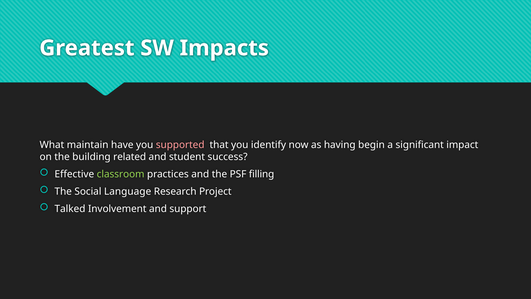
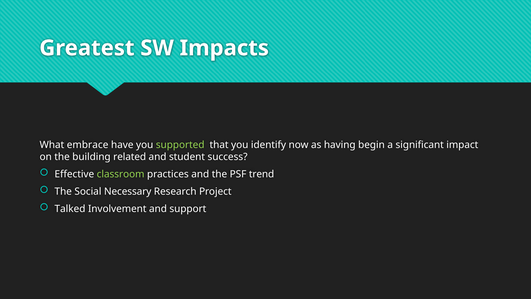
maintain: maintain -> embrace
supported colour: pink -> light green
filling: filling -> trend
Language: Language -> Necessary
